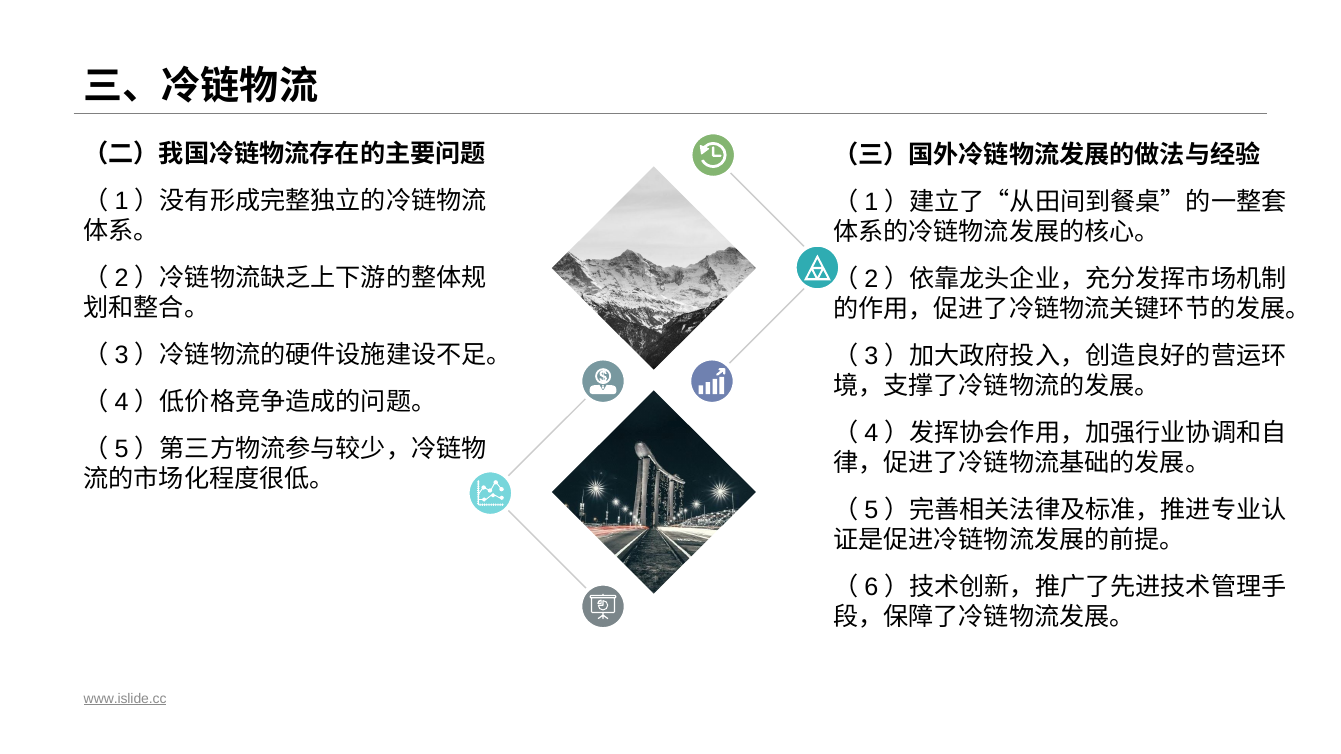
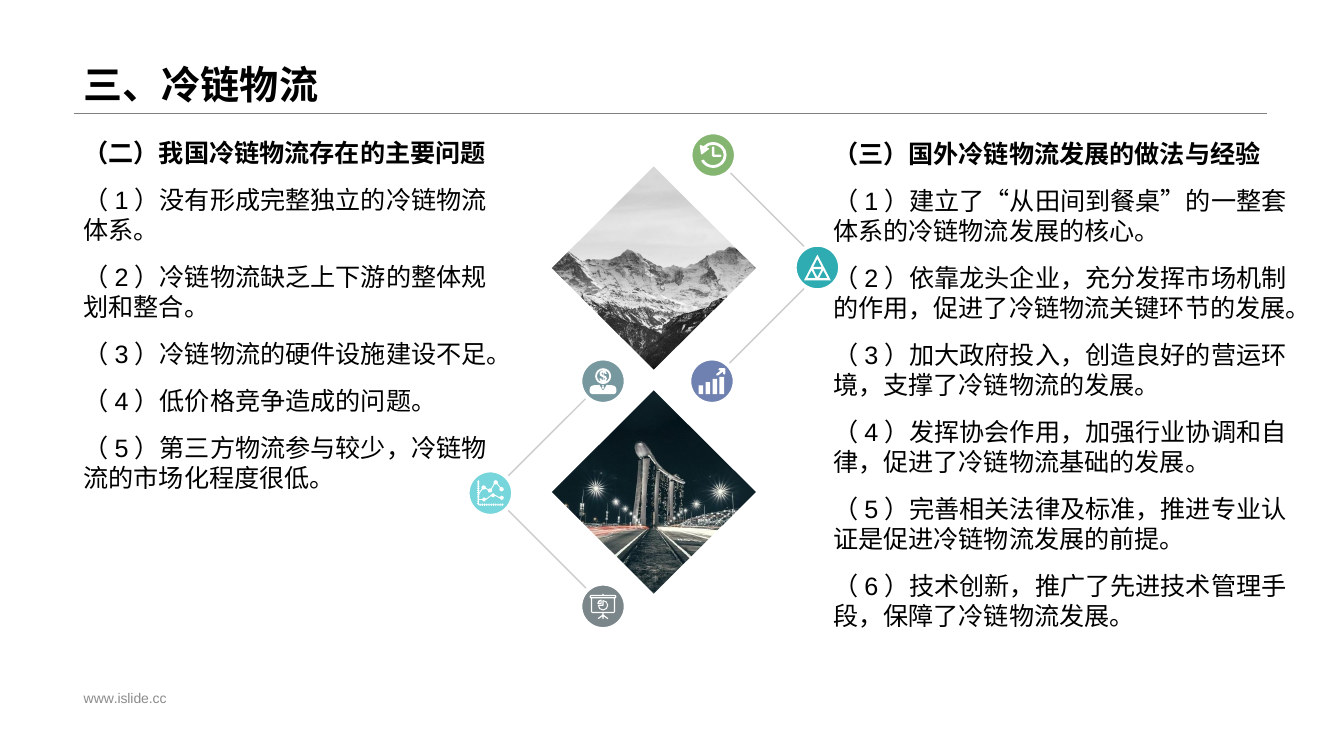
www.islide.cc underline: present -> none
